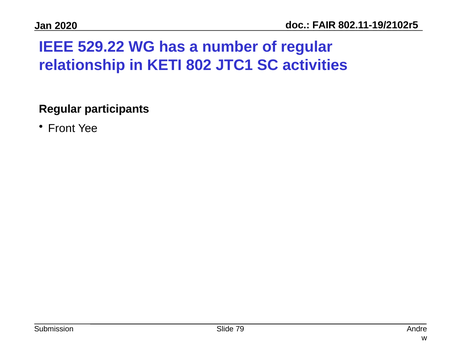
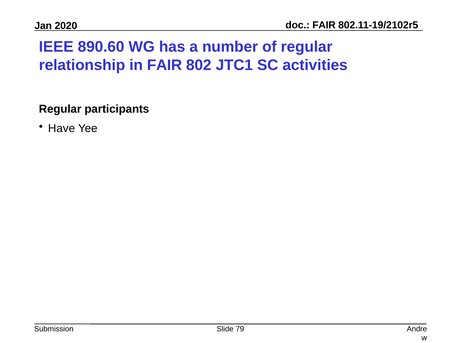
529.22: 529.22 -> 890.60
in KETI: KETI -> FAIR
Front: Front -> Have
